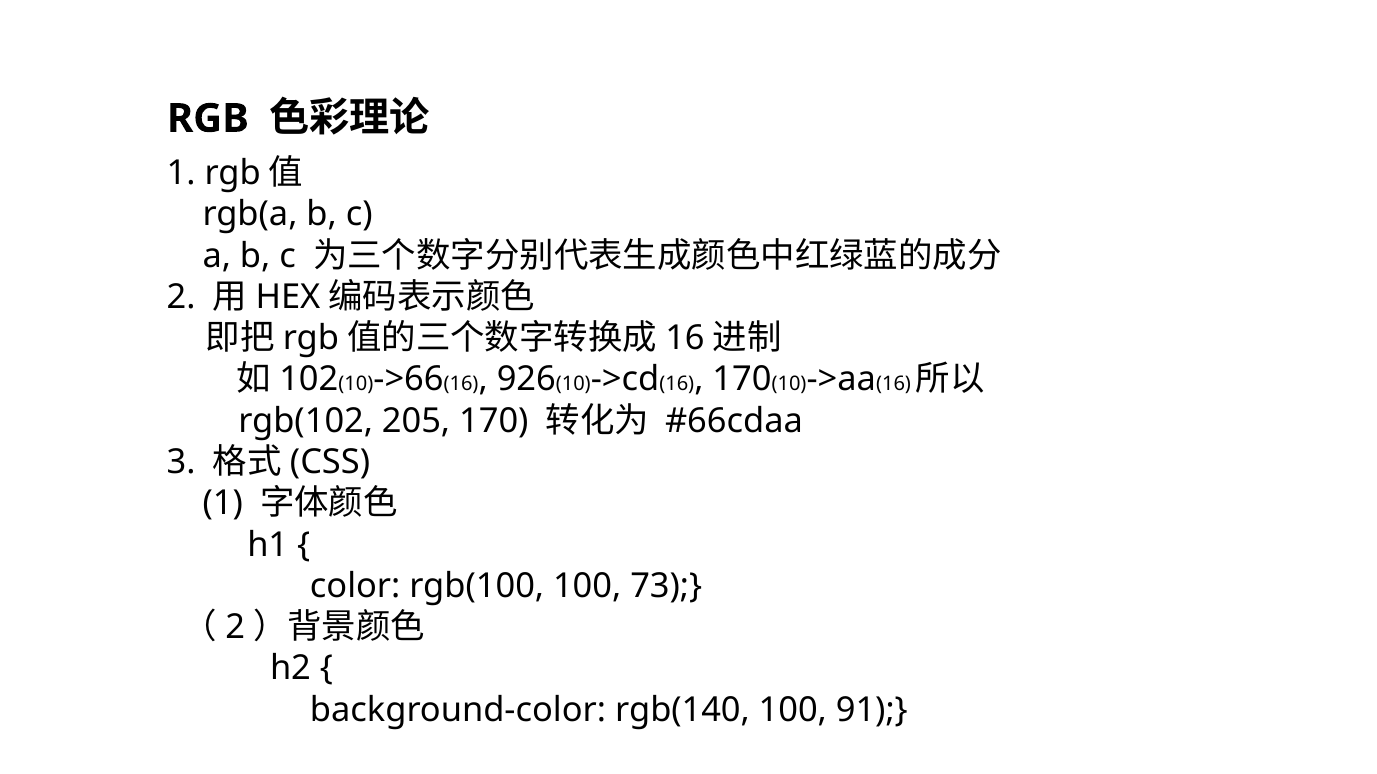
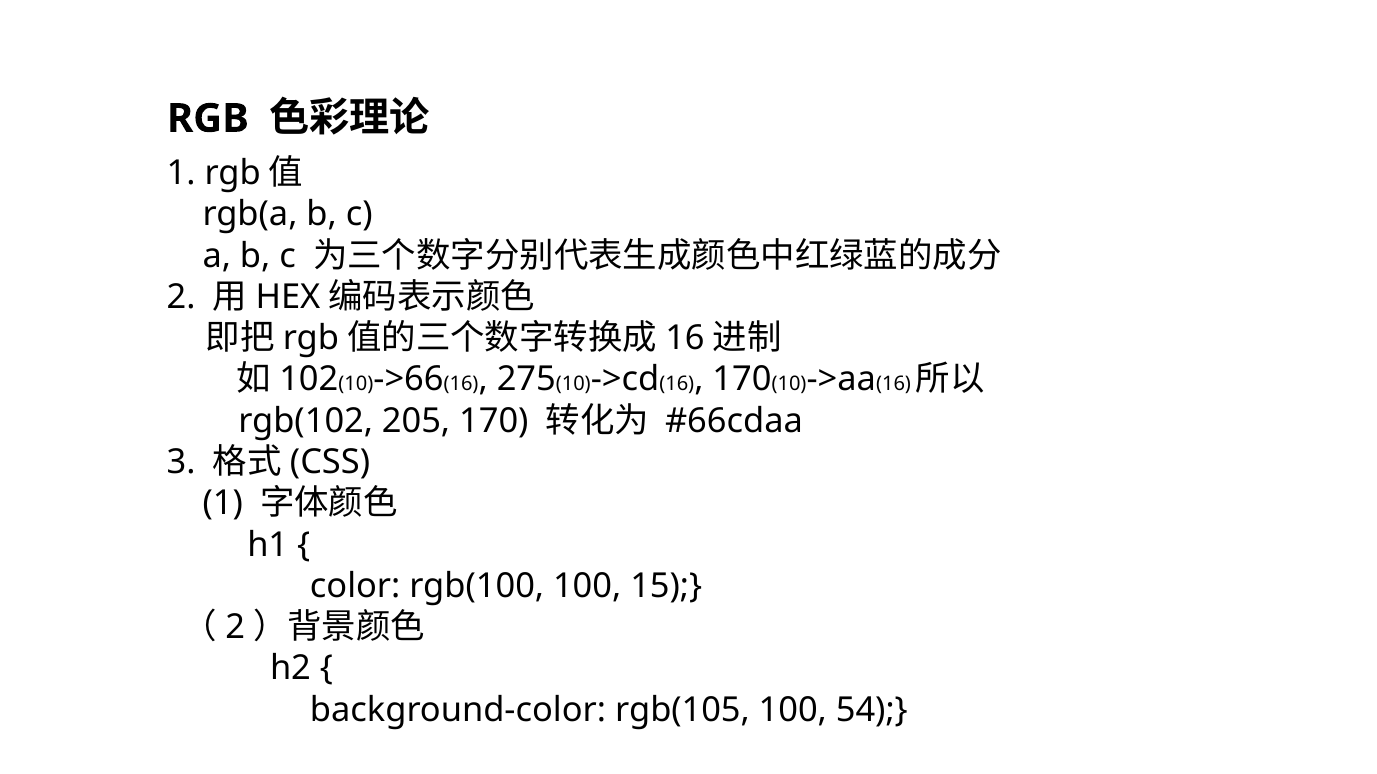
926: 926 -> 275
73: 73 -> 15
rgb(140: rgb(140 -> rgb(105
91: 91 -> 54
